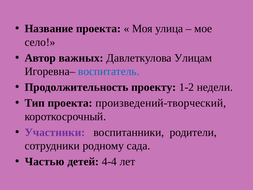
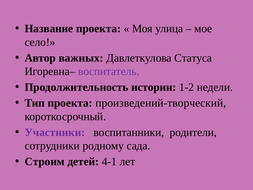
Улицам: Улицам -> Статуса
воспитатель colour: blue -> purple
проекту: проекту -> истории
Частью: Частью -> Строим
4-4: 4-4 -> 4-1
